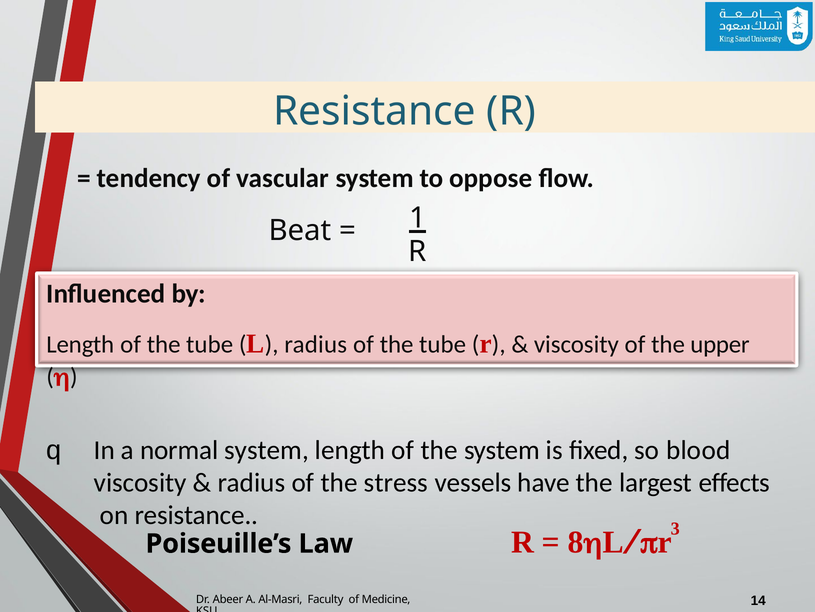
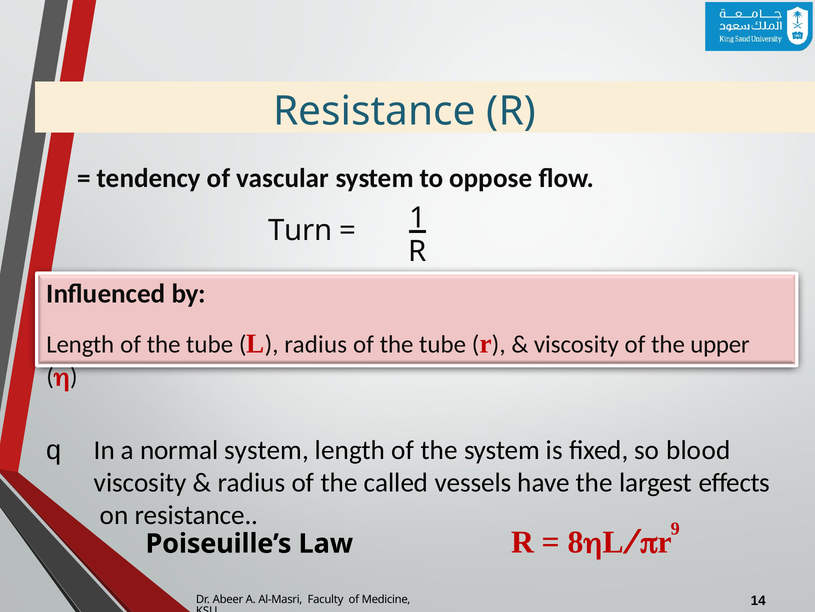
Beat: Beat -> Turn
stress: stress -> called
3: 3 -> 9
